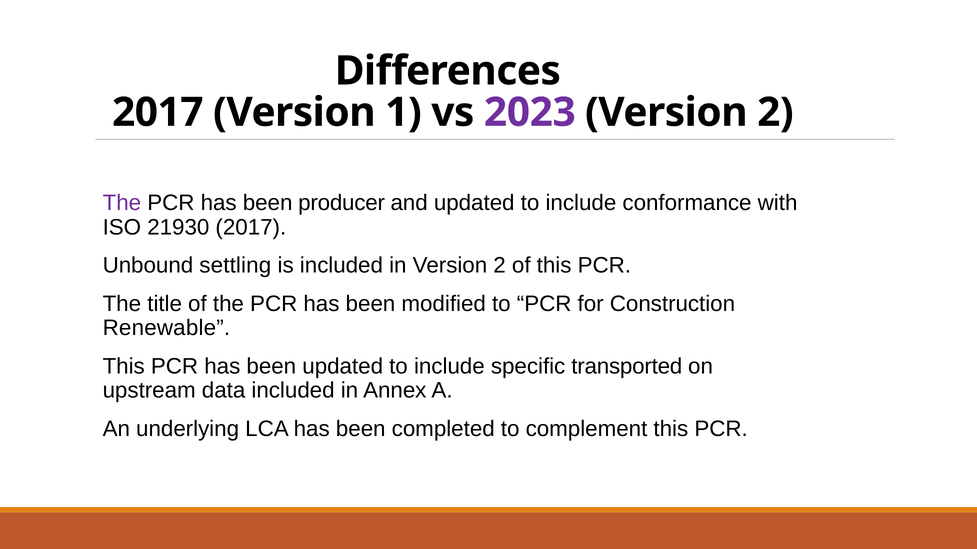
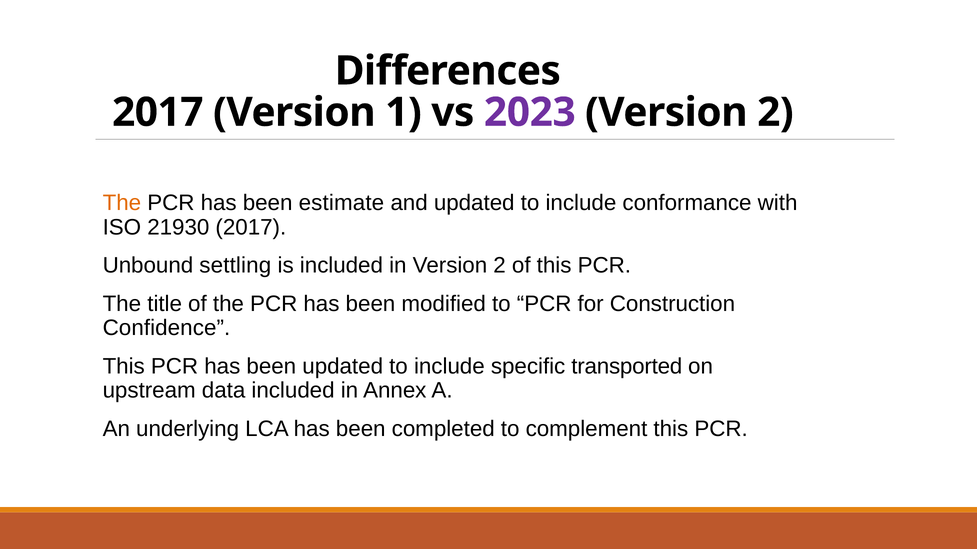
The at (122, 203) colour: purple -> orange
producer: producer -> estimate
Renewable: Renewable -> Confidence
